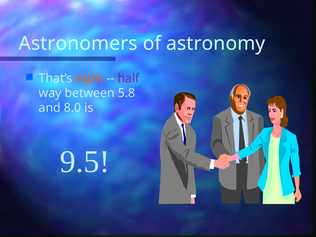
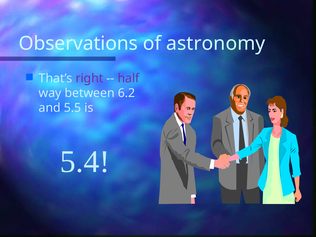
Astronomers: Astronomers -> Observations
right colour: orange -> purple
5.8: 5.8 -> 6.2
8.0: 8.0 -> 5.5
9.5: 9.5 -> 5.4
